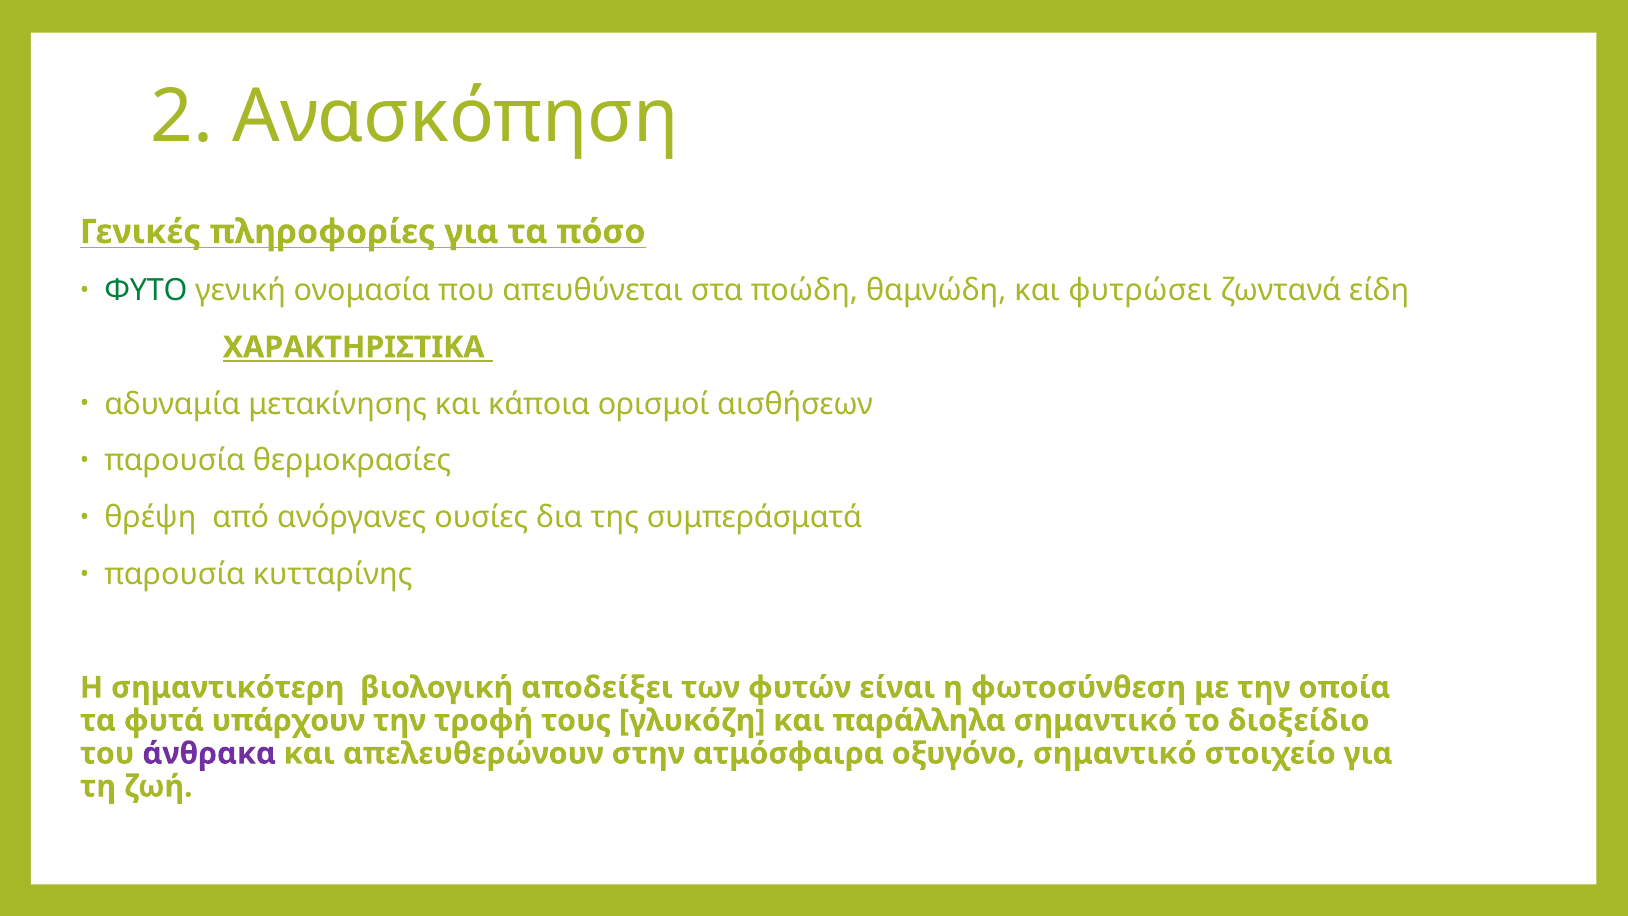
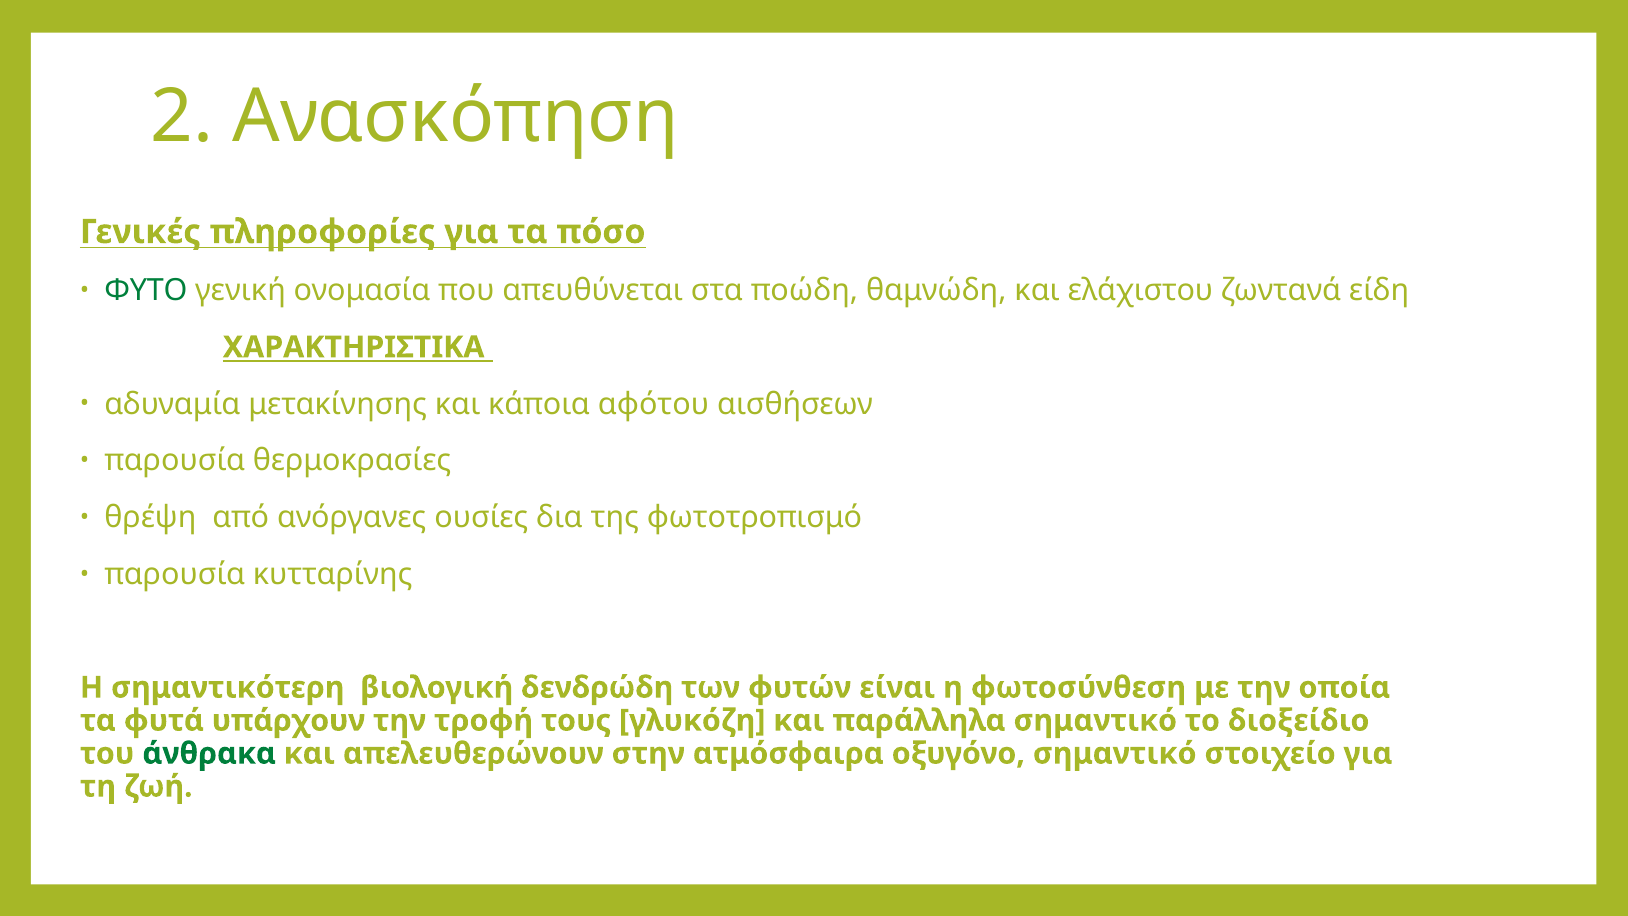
φυτρώσει: φυτρώσει -> ελάχιστου
ορισμοί: ορισμοί -> αφότου
συμπεράσματά: συμπεράσματά -> φωτοτροπισμό
αποδείξει: αποδείξει -> δενδρώδη
άνθρακα colour: purple -> green
